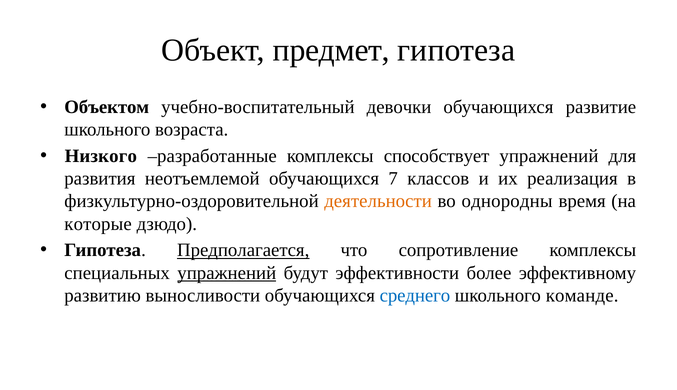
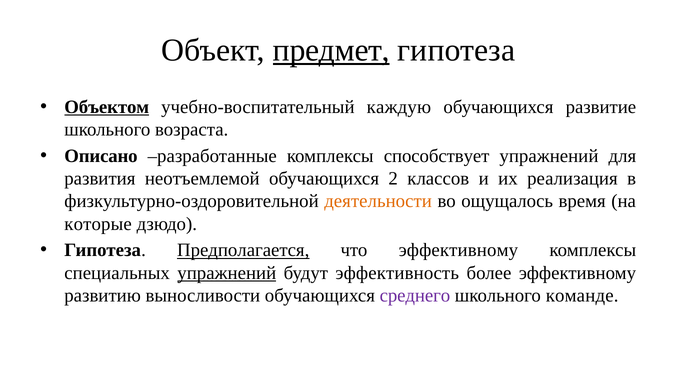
предмет underline: none -> present
Объектом underline: none -> present
девочки: девочки -> каждую
Низкого: Низкого -> Описано
7: 7 -> 2
однородны: однородны -> ощущалось
что сопротивление: сопротивление -> эффективному
эффективности: эффективности -> эффективность
среднего colour: blue -> purple
